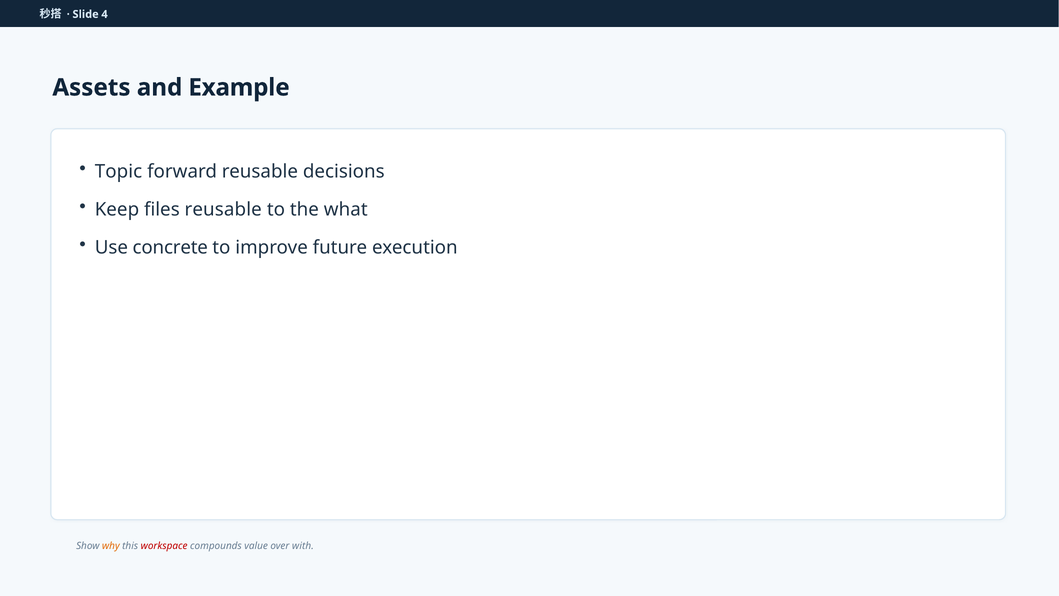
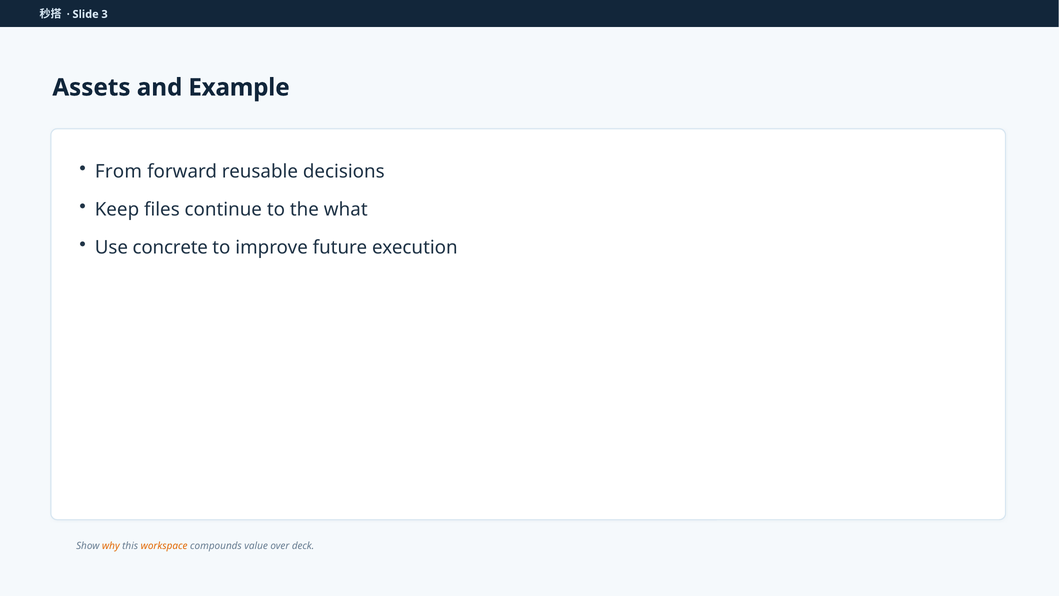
4: 4 -> 3
Topic: Topic -> From
files reusable: reusable -> continue
workspace colour: red -> orange
with: with -> deck
